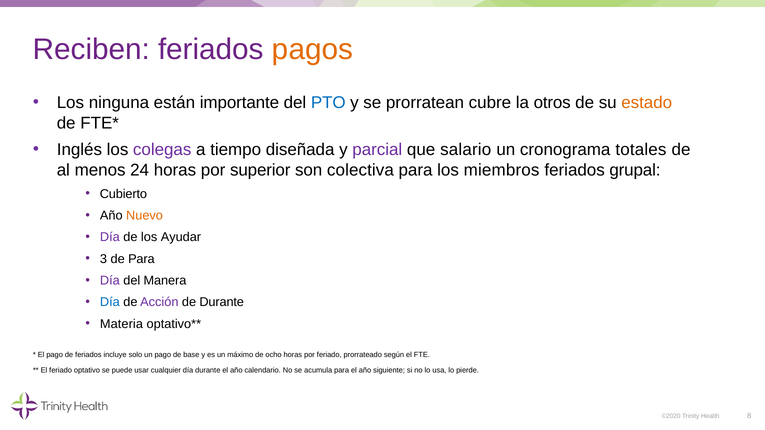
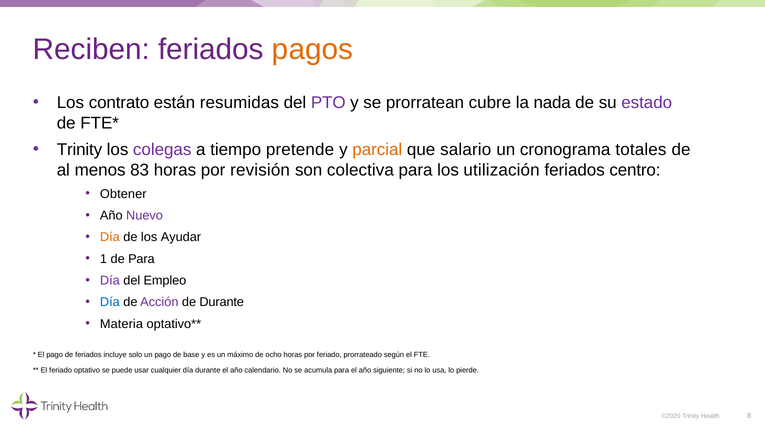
ninguna: ninguna -> contrato
importante: importante -> resumidas
PTO colour: blue -> purple
otros: otros -> nada
estado colour: orange -> purple
Inglés at (79, 150): Inglés -> Trinity
diseñada: diseñada -> pretende
parcial colour: purple -> orange
24: 24 -> 83
superior: superior -> revisión
miembros: miembros -> utilización
grupal: grupal -> centro
Cubierto: Cubierto -> Obtener
Nuevo colour: orange -> purple
Día at (110, 237) colour: purple -> orange
3: 3 -> 1
Manera: Manera -> Empleo
